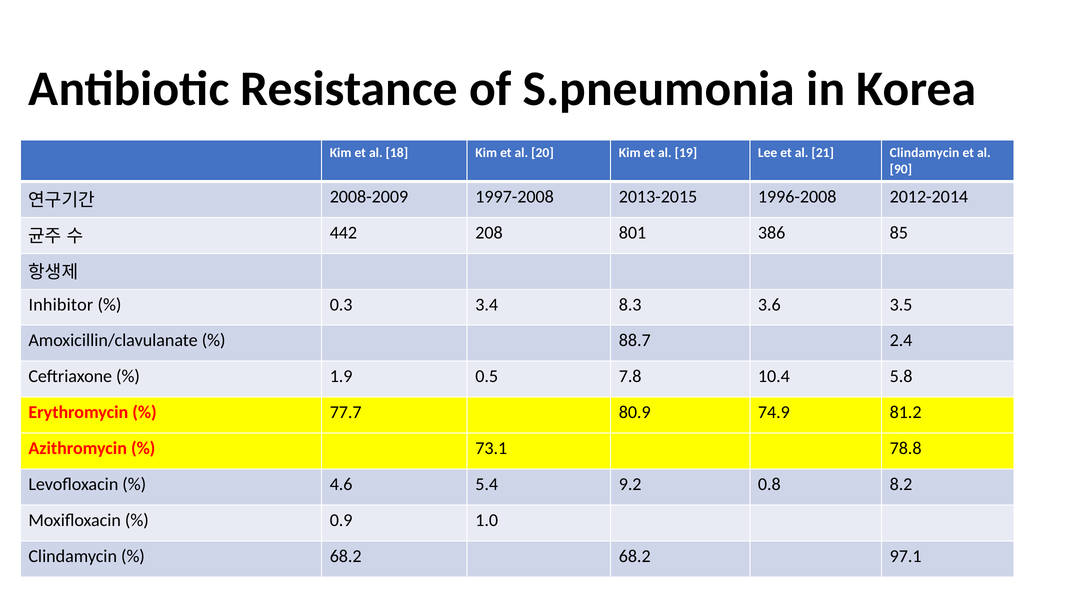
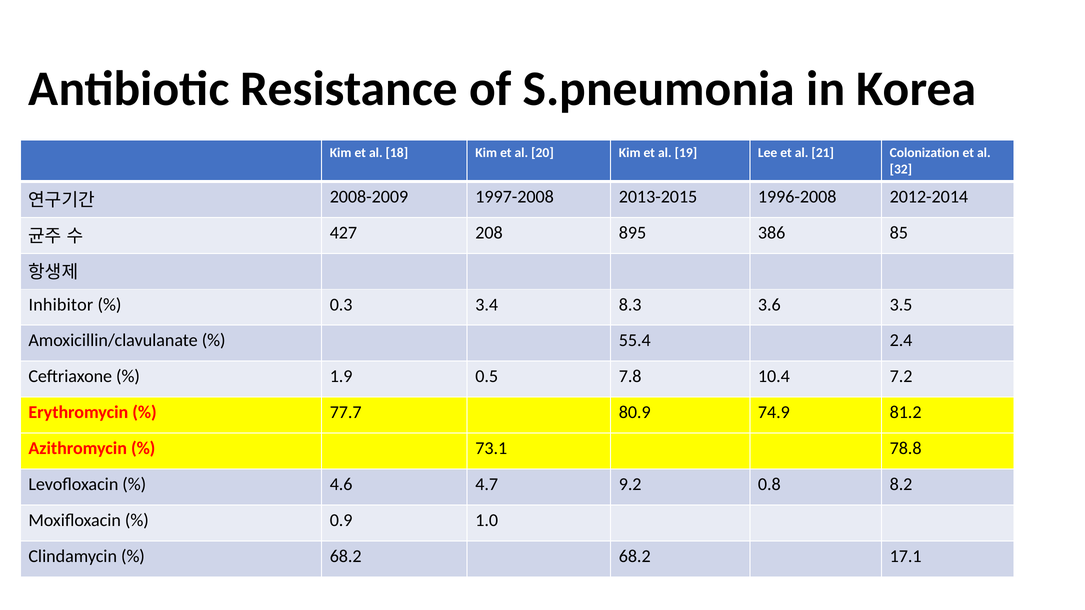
21 Clindamycin: Clindamycin -> Colonization
90: 90 -> 32
442: 442 -> 427
801: 801 -> 895
88.7: 88.7 -> 55.4
5.8: 5.8 -> 7.2
5.4: 5.4 -> 4.7
97.1: 97.1 -> 17.1
